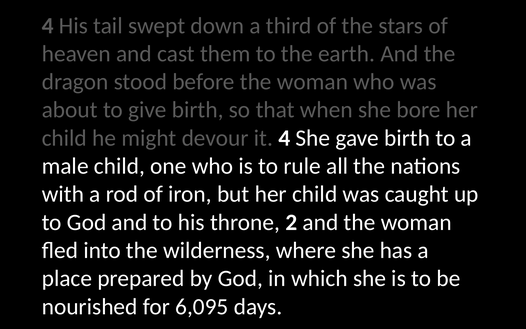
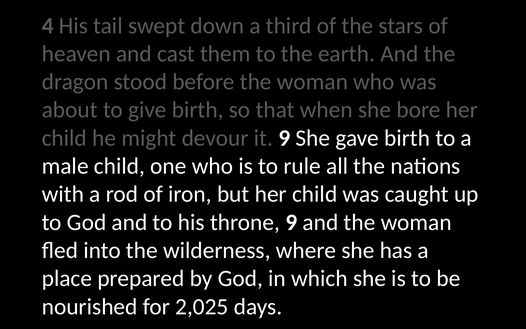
it 4: 4 -> 9
throne 2: 2 -> 9
6,095: 6,095 -> 2,025
